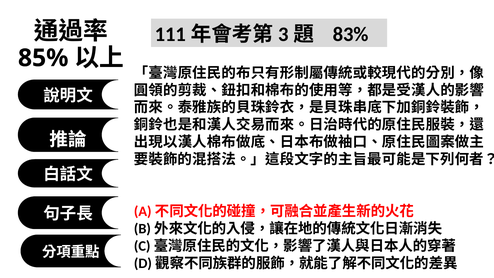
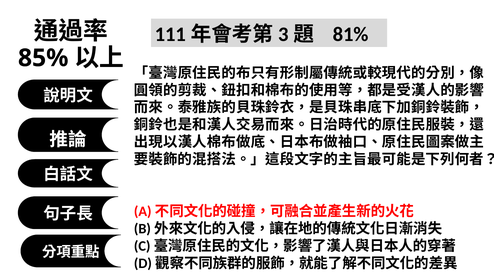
83%: 83% -> 81%
